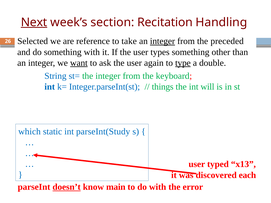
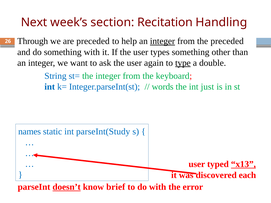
Next underline: present -> none
Selected: Selected -> Through
are reference: reference -> preceded
take: take -> help
want underline: present -> none
things: things -> words
will: will -> just
which: which -> names
x13 underline: none -> present
main: main -> brief
